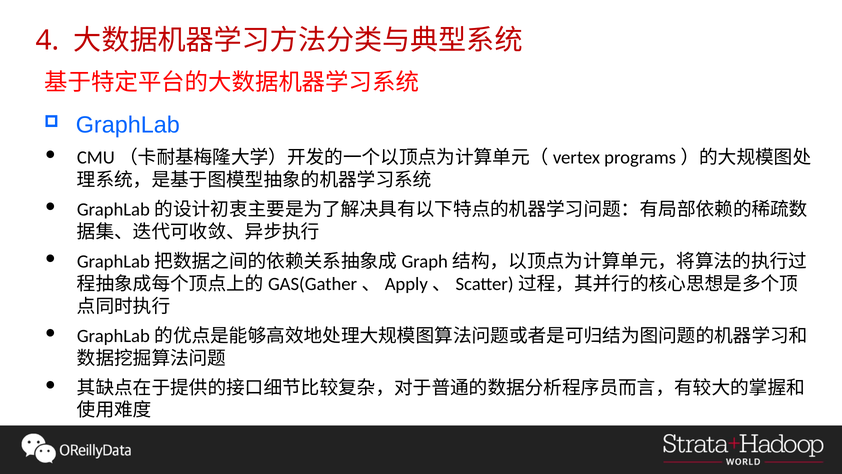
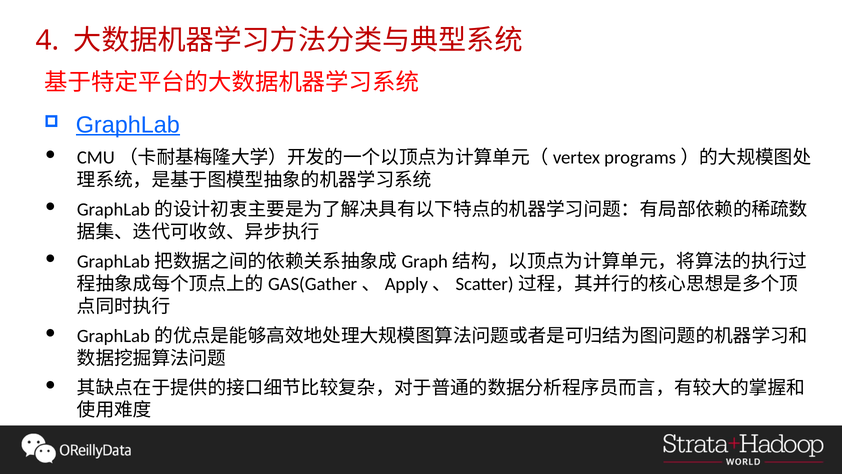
GraphLab underline: none -> present
